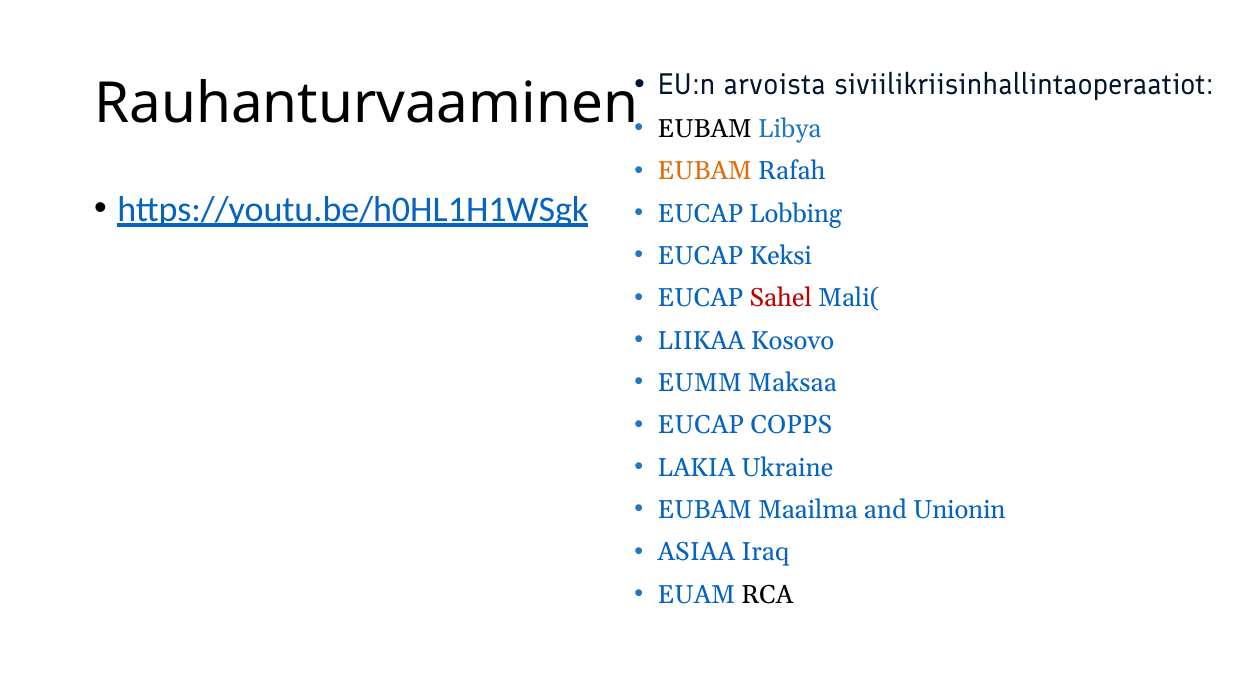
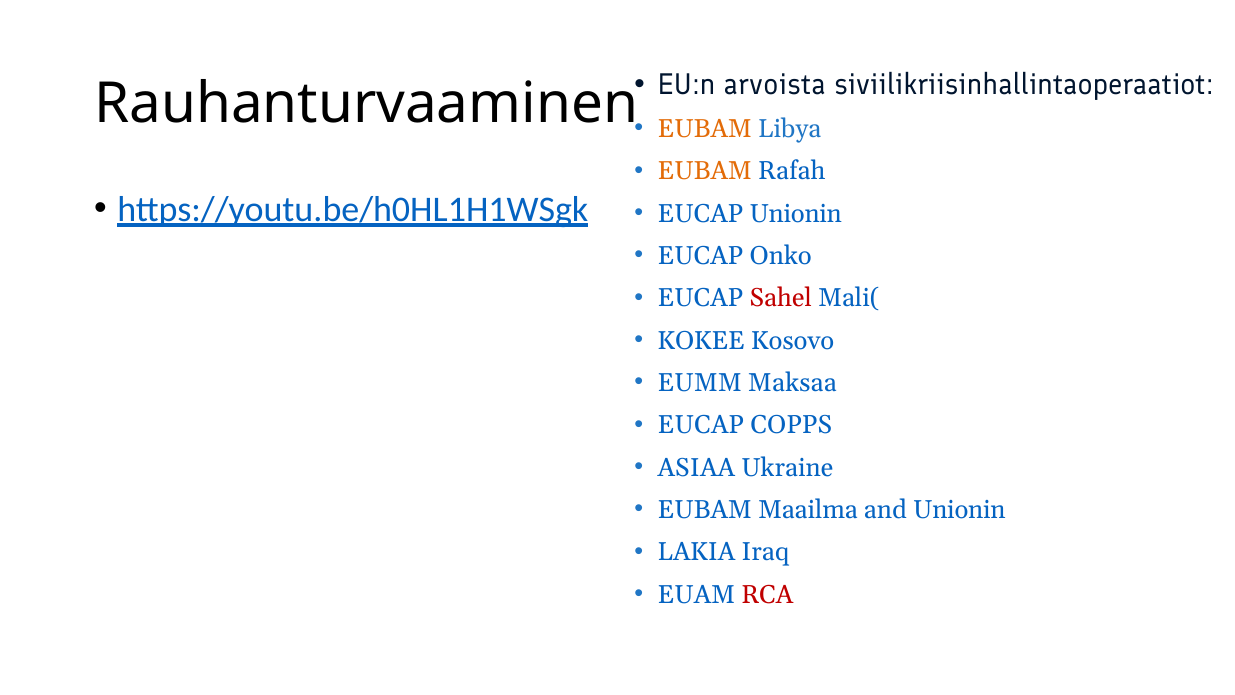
EUBAM at (705, 129) colour: black -> orange
EUCAP Lobbing: Lobbing -> Unionin
Keksi: Keksi -> Onko
LIIKAA: LIIKAA -> KOKEE
LAKIA: LAKIA -> ASIAA
ASIAA: ASIAA -> LAKIA
RCA colour: black -> red
